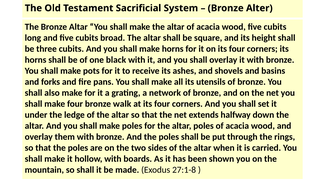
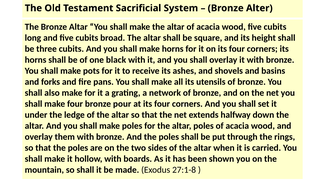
walk: walk -> pour
